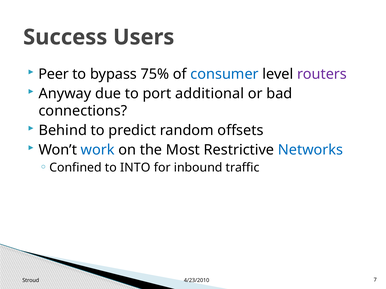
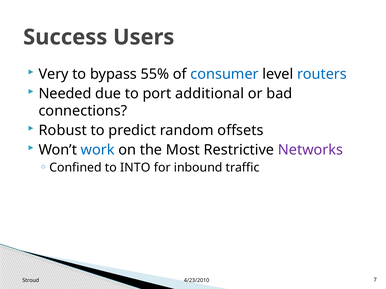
Peer: Peer -> Very
75%: 75% -> 55%
routers colour: purple -> blue
Anyway: Anyway -> Needed
Behind: Behind -> Robust
Networks colour: blue -> purple
